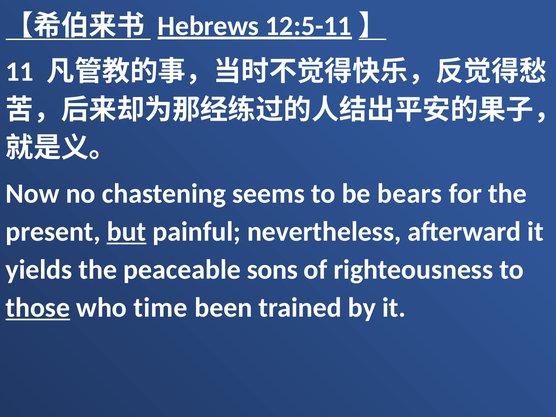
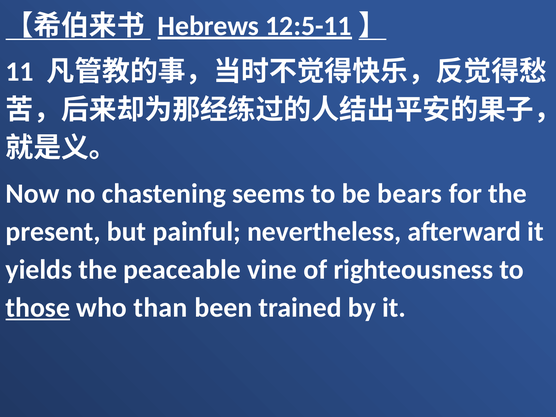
but underline: present -> none
sons: sons -> vine
time: time -> than
